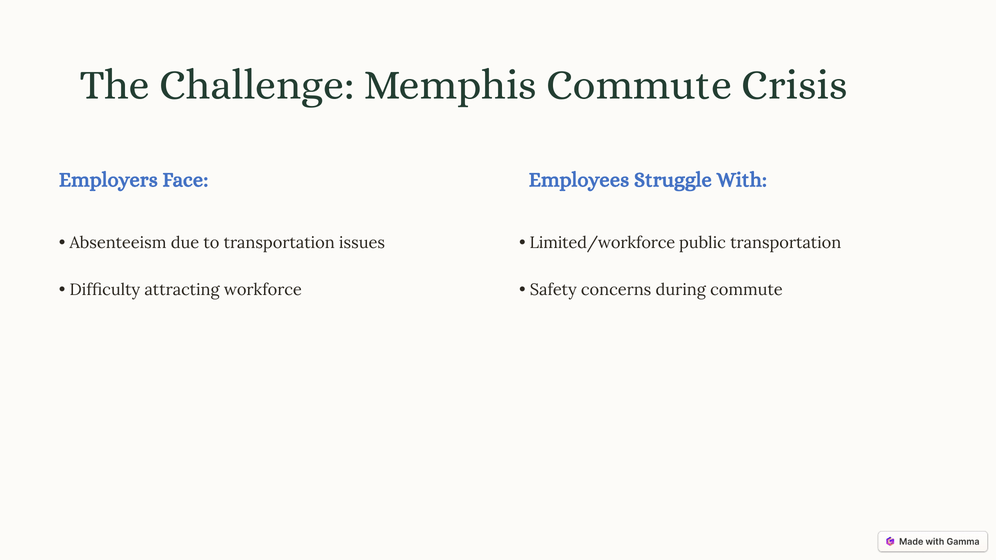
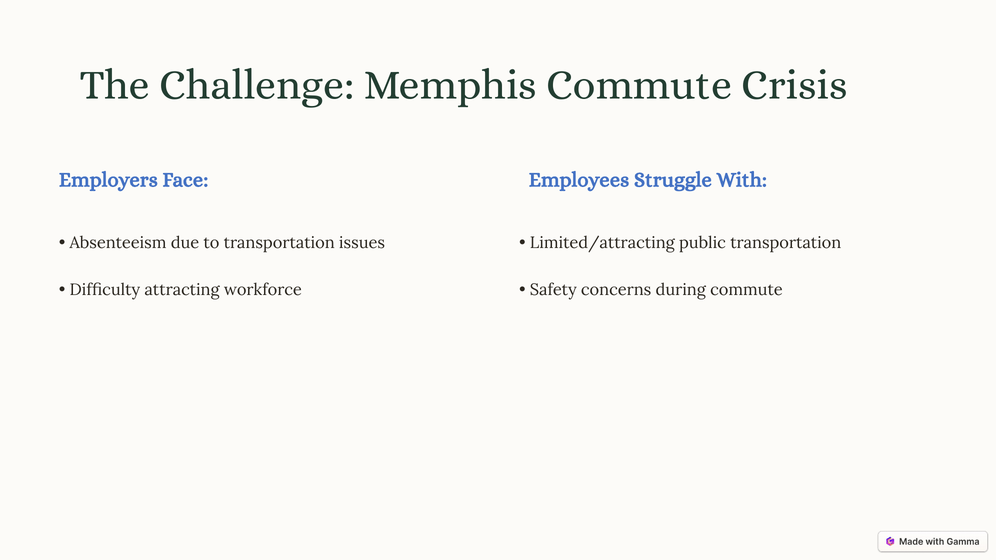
Limited/workforce: Limited/workforce -> Limited/attracting
